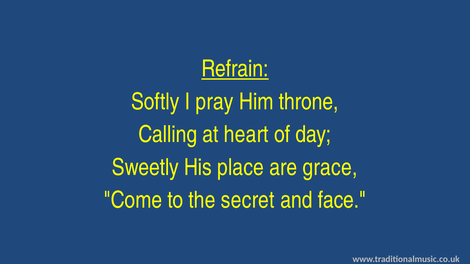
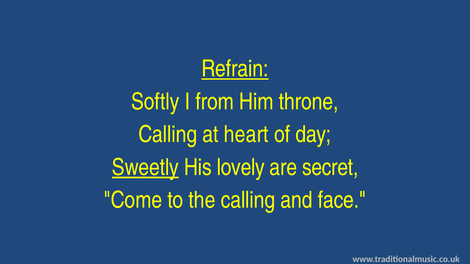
pray: pray -> from
Sweetly underline: none -> present
place: place -> lovely
grace: grace -> secret
the secret: secret -> calling
